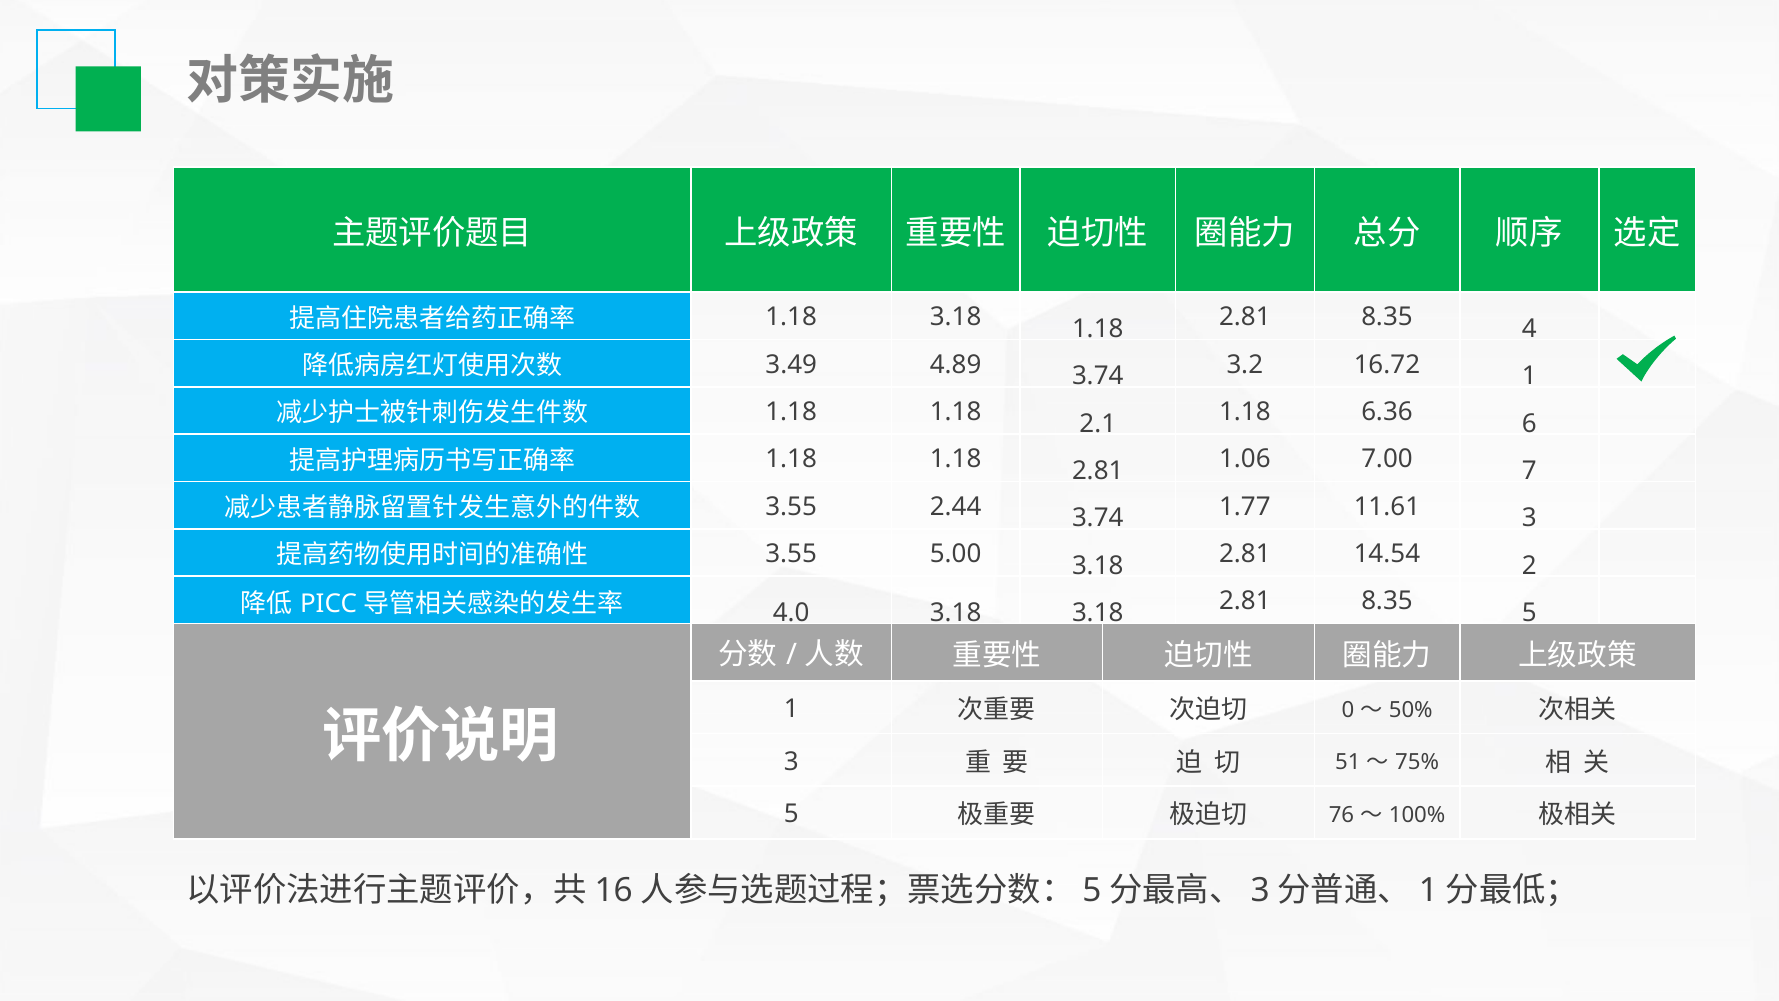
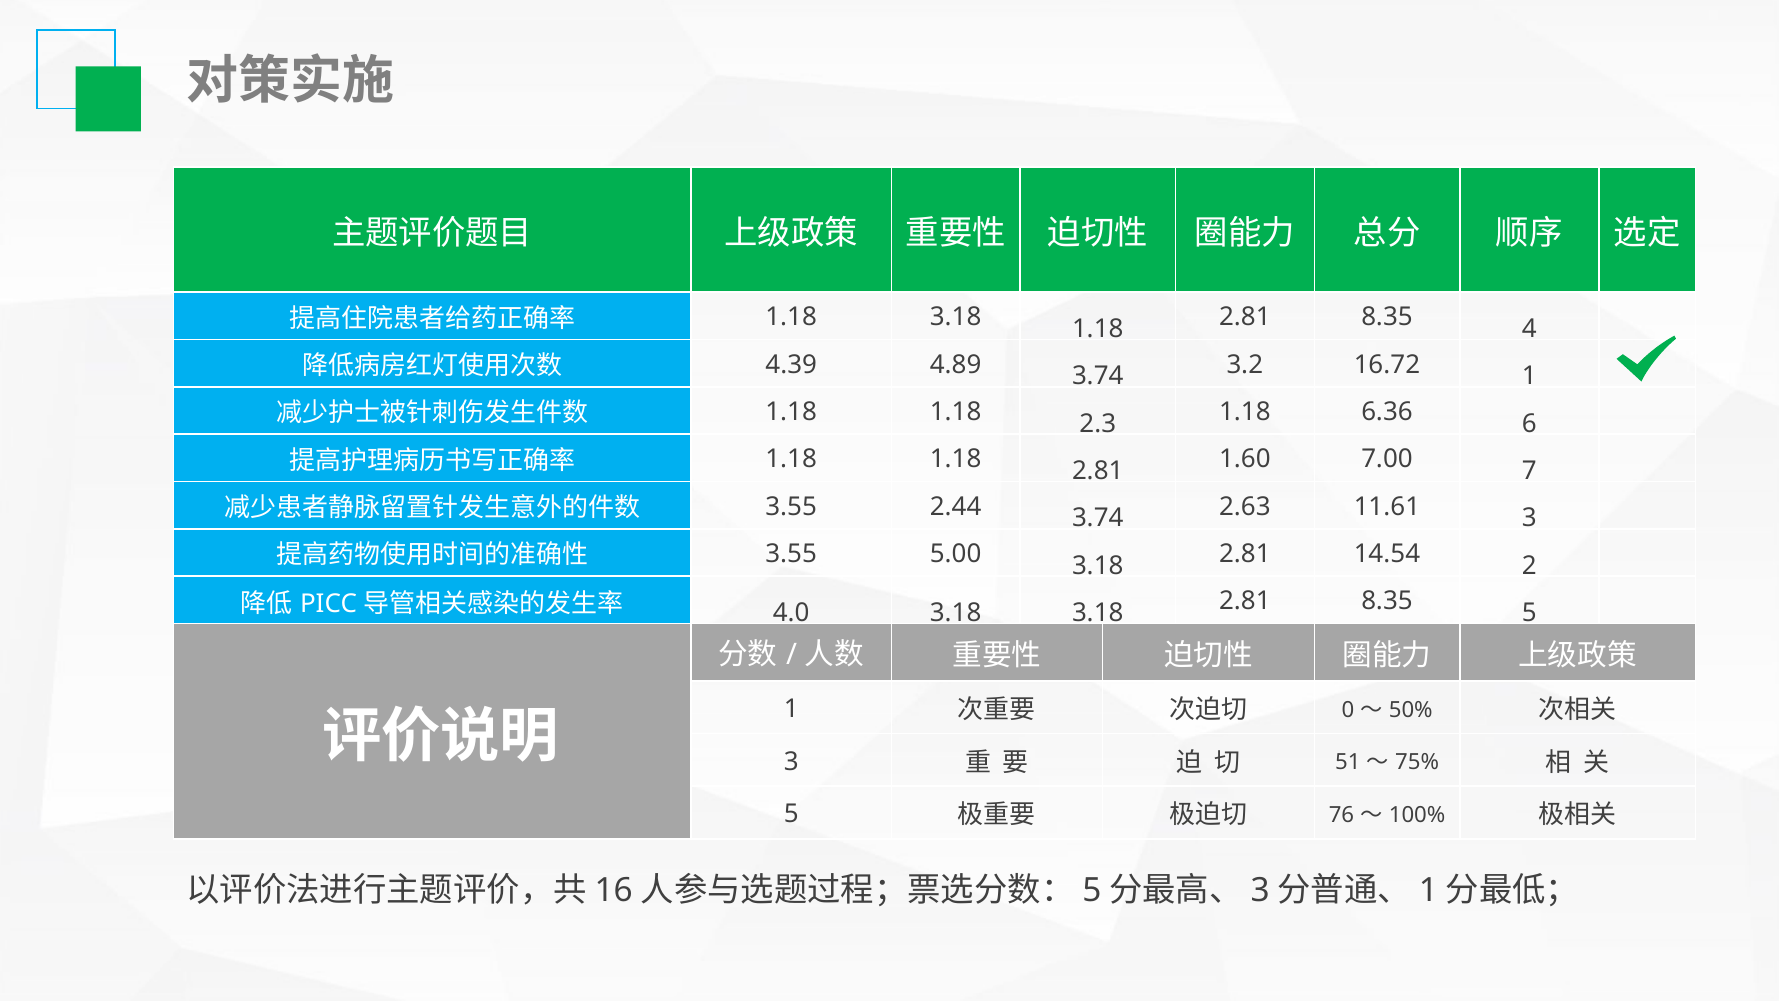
3.49: 3.49 -> 4.39
2.1: 2.1 -> 2.3
1.06: 1.06 -> 1.60
1.77: 1.77 -> 2.63
